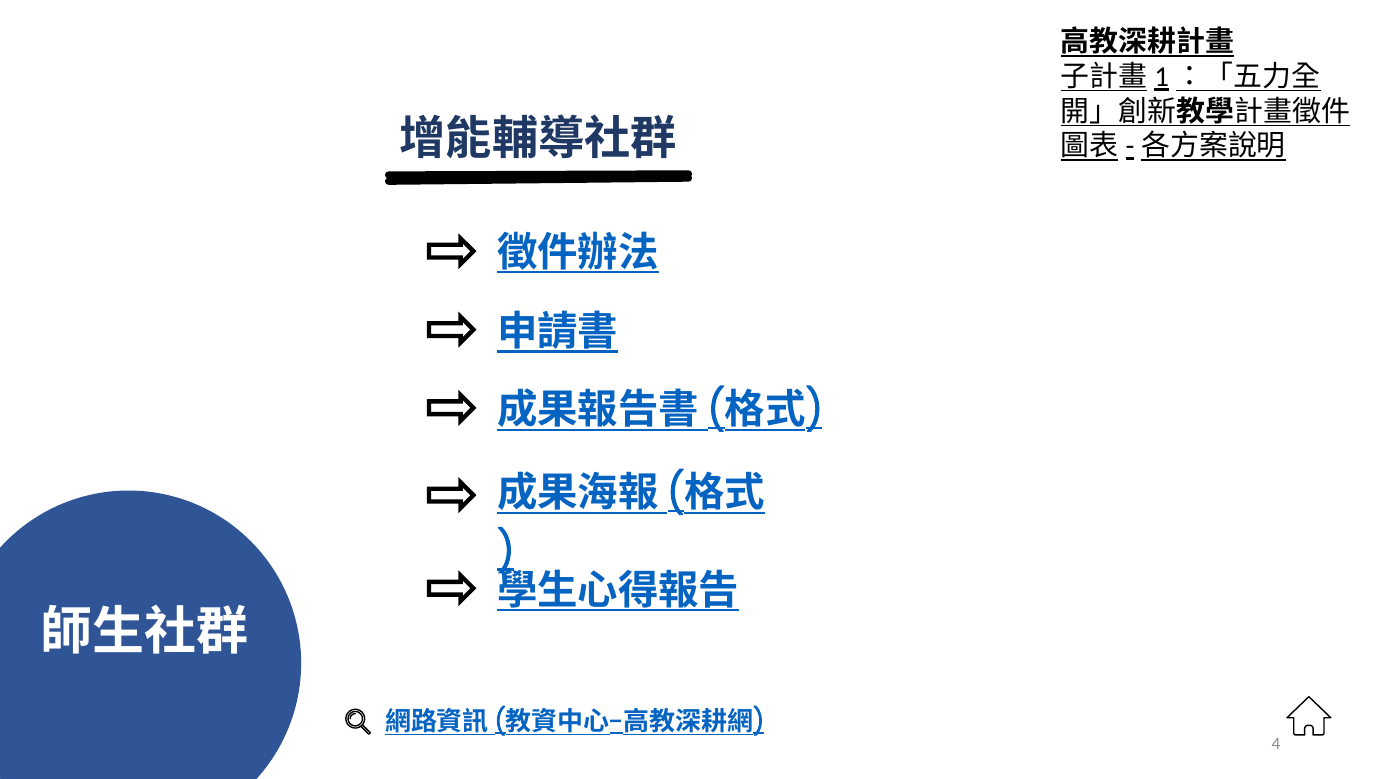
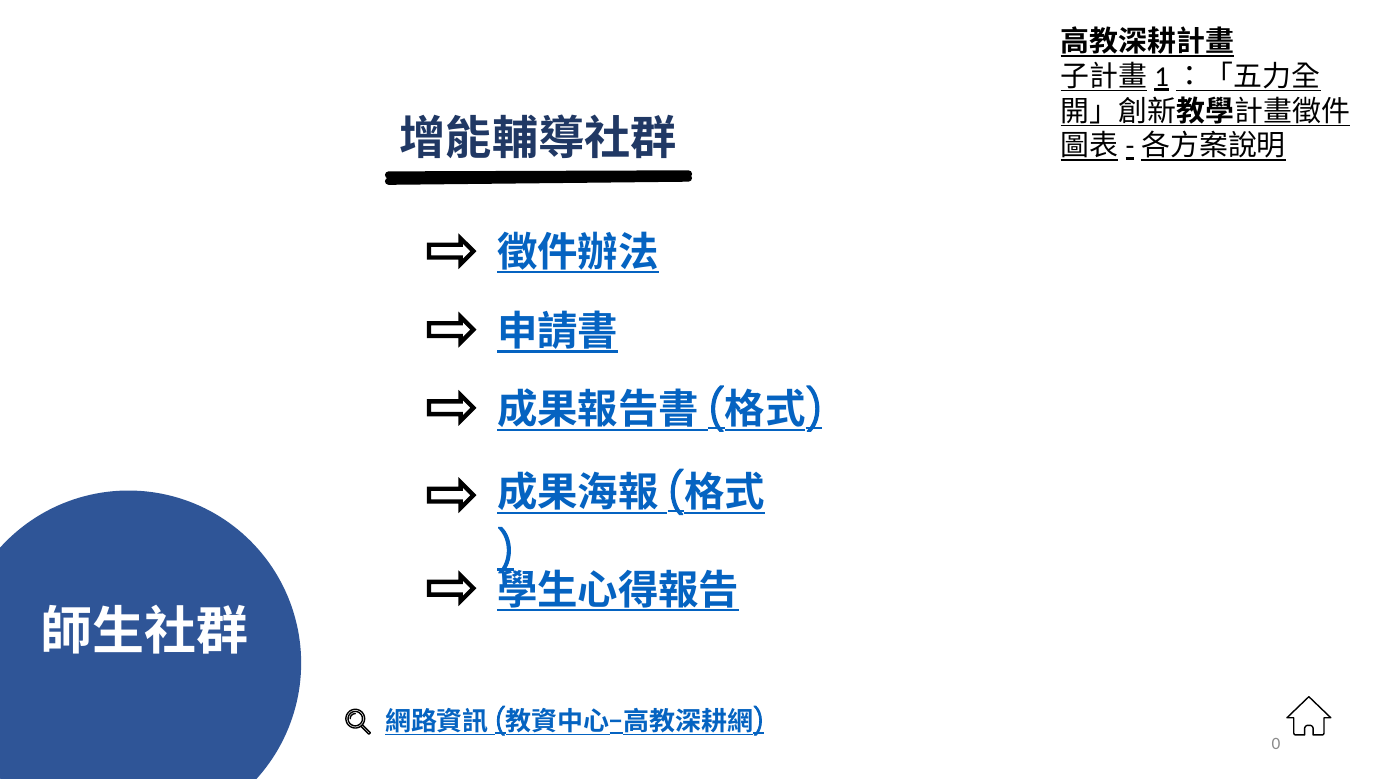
4: 4 -> 0
